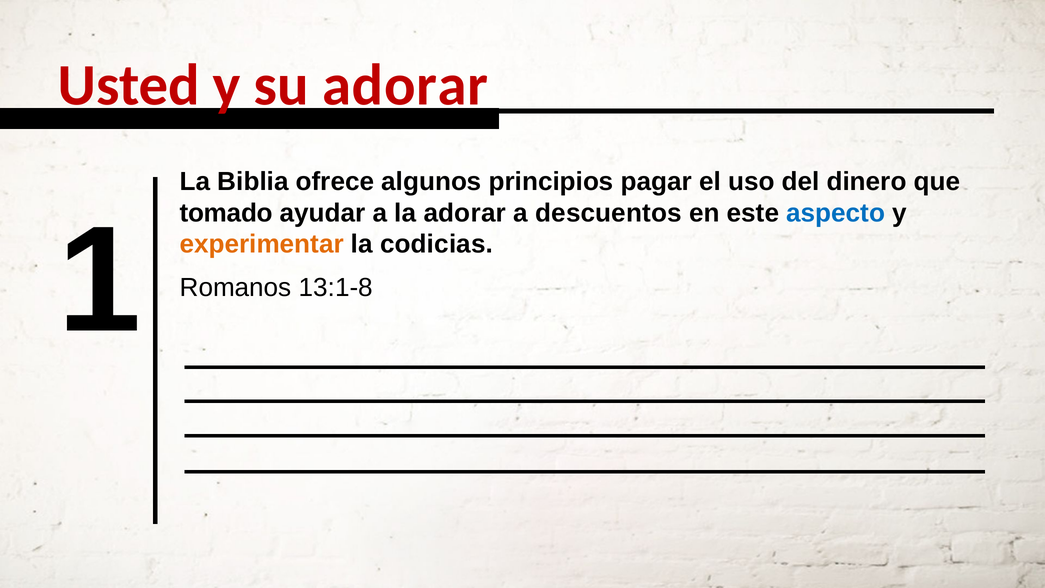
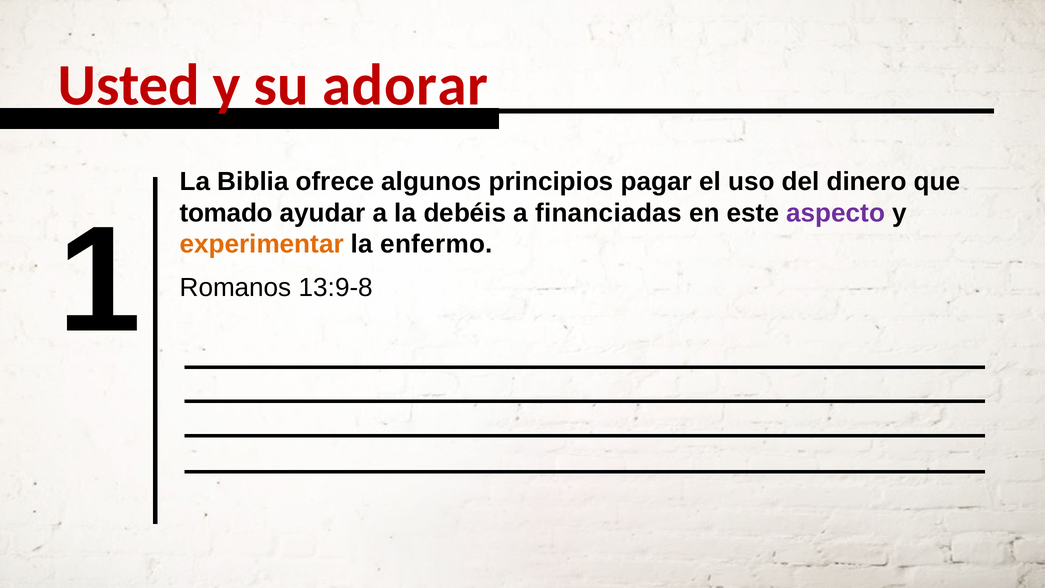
la adorar: adorar -> debéis
descuentos: descuentos -> financiadas
aspecto colour: blue -> purple
13:1-8: 13:1-8 -> 13:9-8
codicias: codicias -> enfermo
